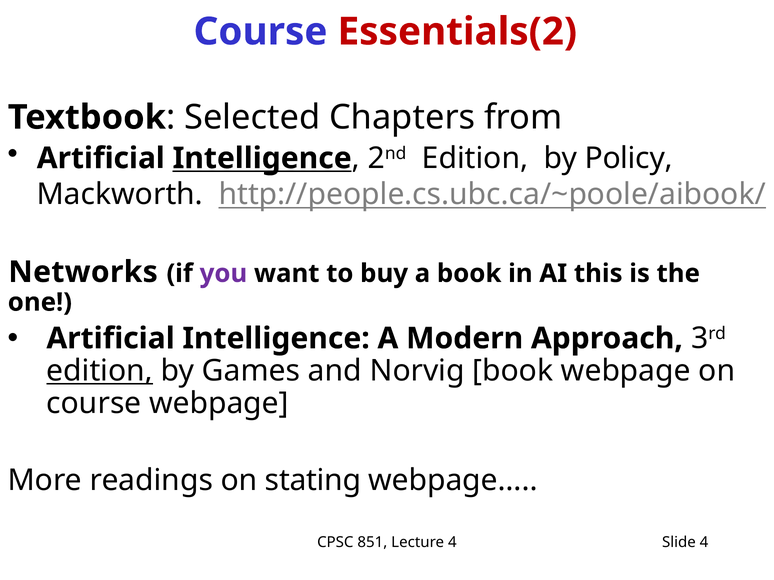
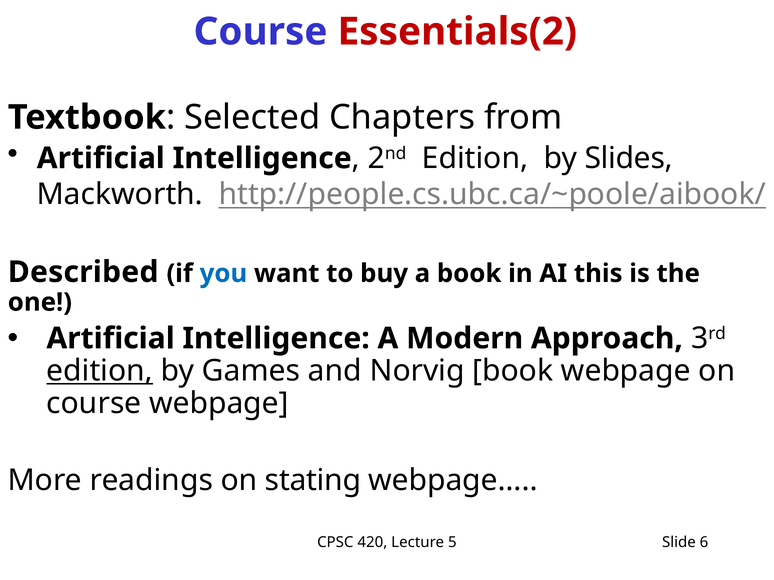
Intelligence at (262, 158) underline: present -> none
Policy: Policy -> Slides
Networks: Networks -> Described
you colour: purple -> blue
851: 851 -> 420
Lecture 4: 4 -> 5
Slide 4: 4 -> 6
